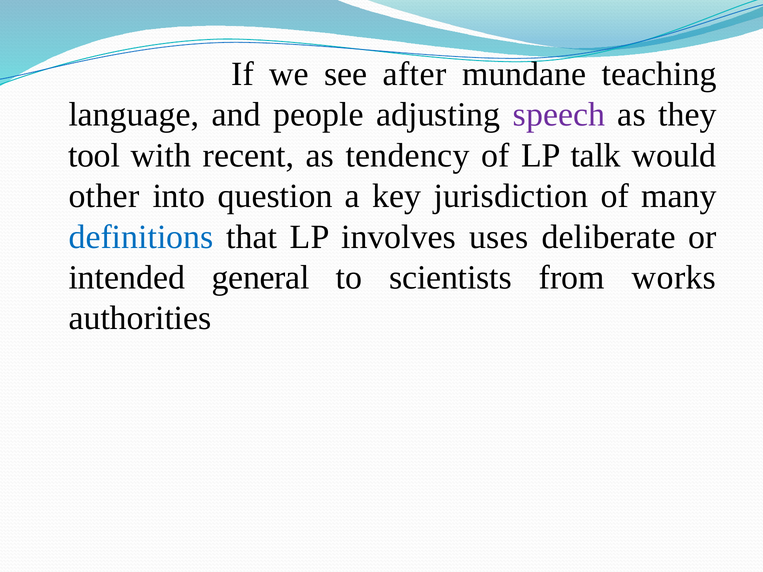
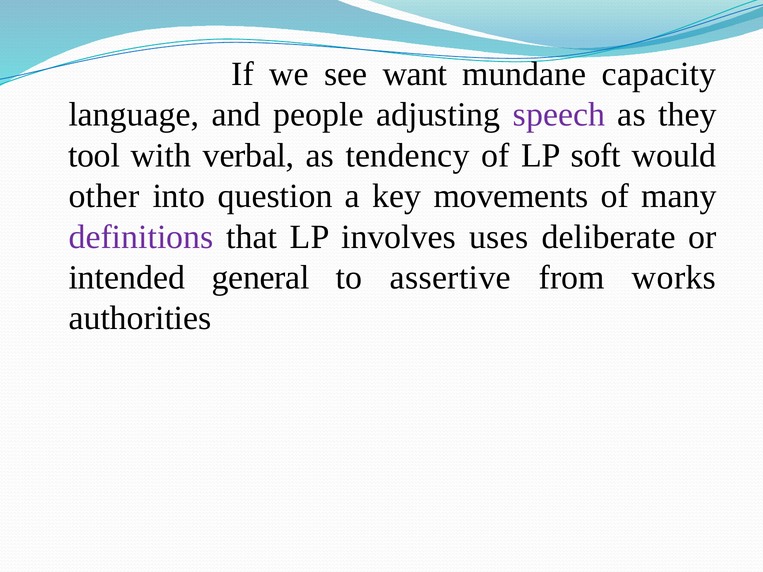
after: after -> want
teaching: teaching -> capacity
recent: recent -> verbal
talk: talk -> soft
jurisdiction: jurisdiction -> movements
definitions colour: blue -> purple
scientists: scientists -> assertive
